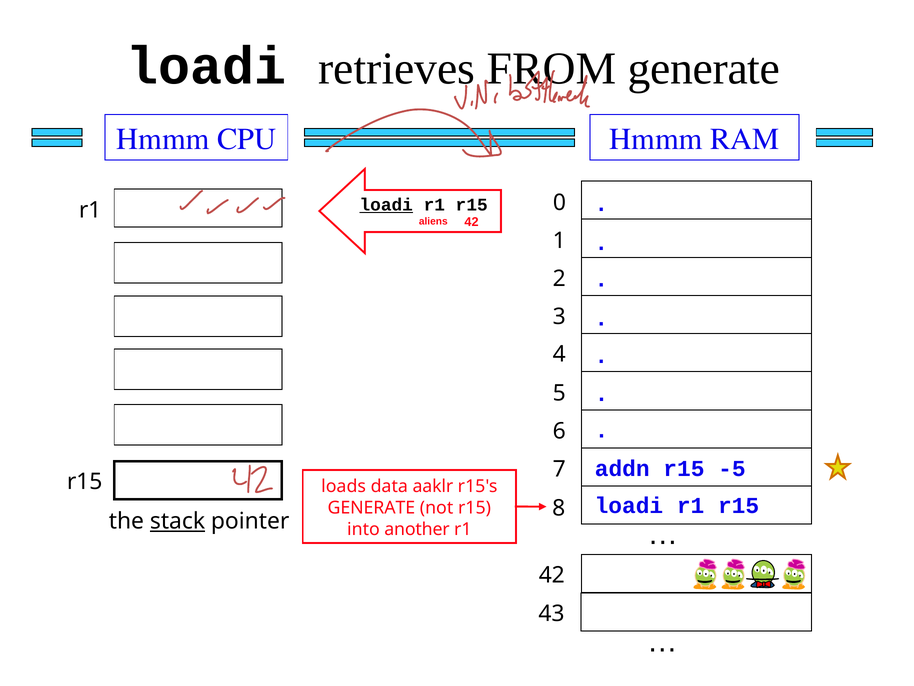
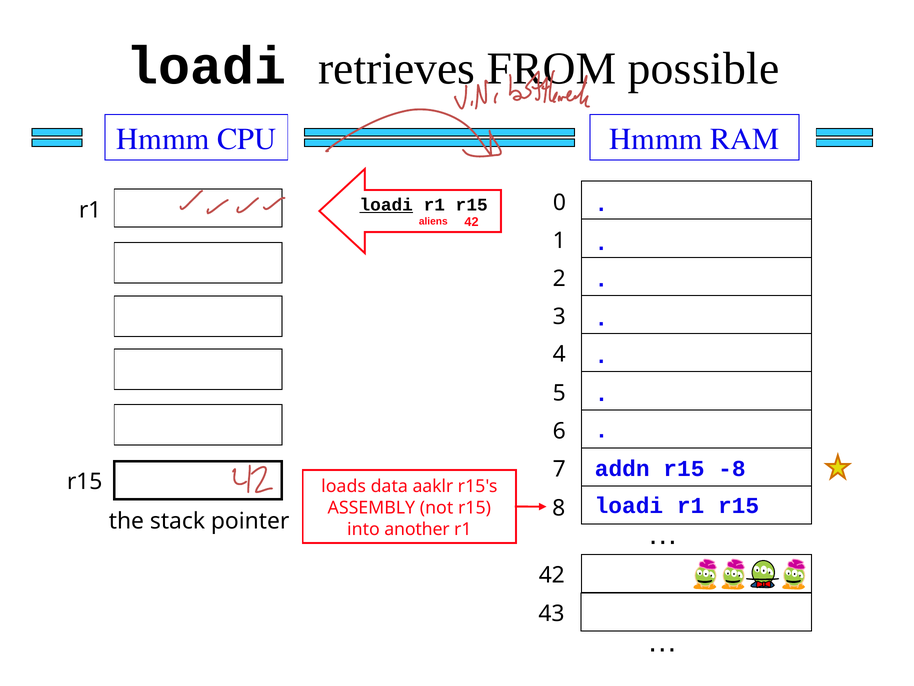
FROM generate: generate -> possible
-5: -5 -> -8
GENERATE at (371, 507): GENERATE -> ASSEMBLY
stack underline: present -> none
